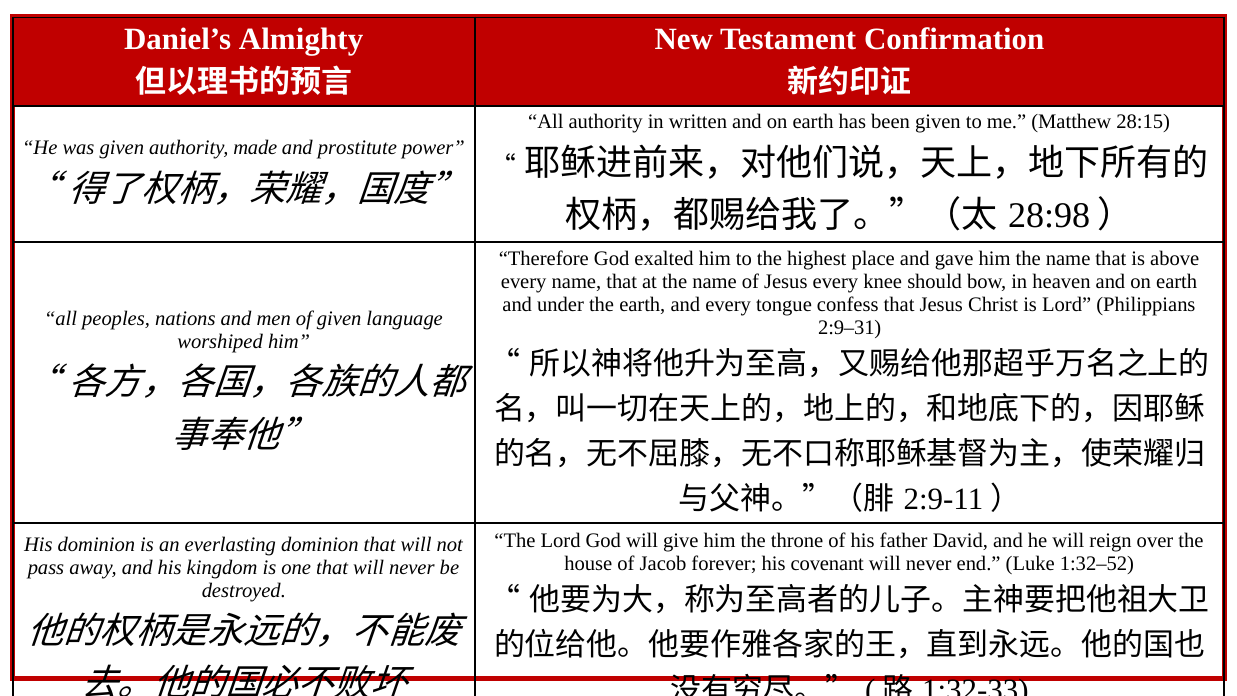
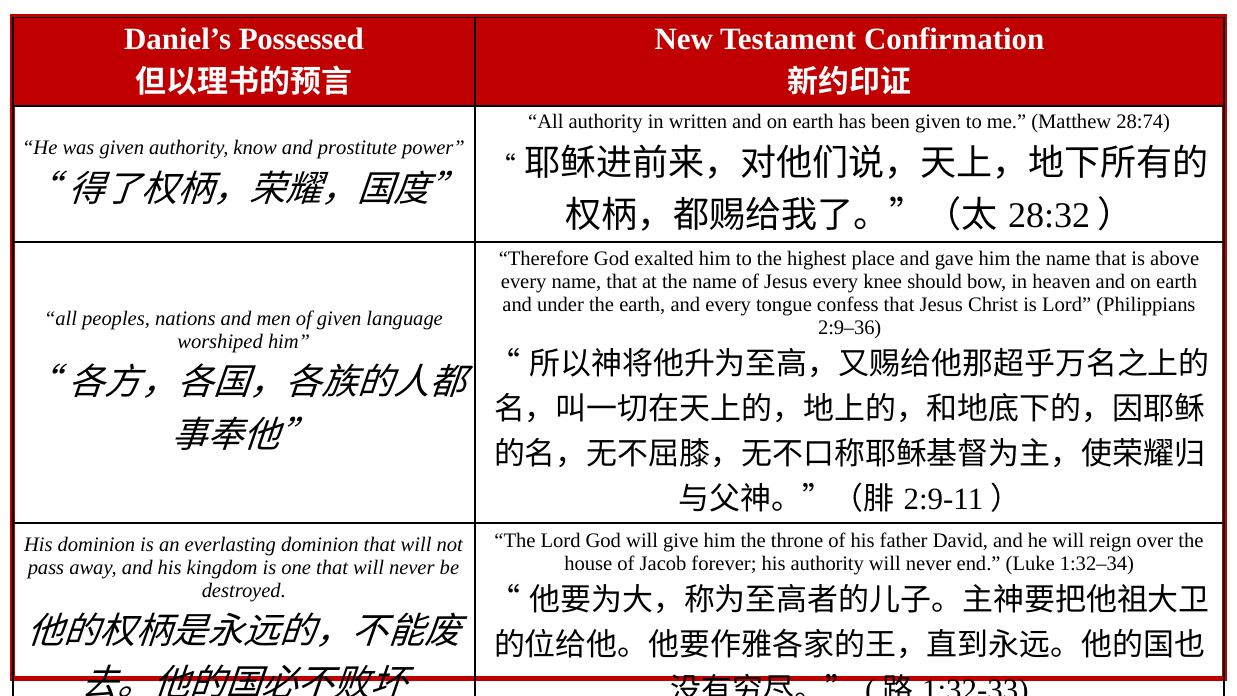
Almighty: Almighty -> Possessed
28:15: 28:15 -> 28:74
made: made -> know
28:98: 28:98 -> 28:32
2:9–31: 2:9–31 -> 2:9–36
his covenant: covenant -> authority
1:32–52: 1:32–52 -> 1:32–34
